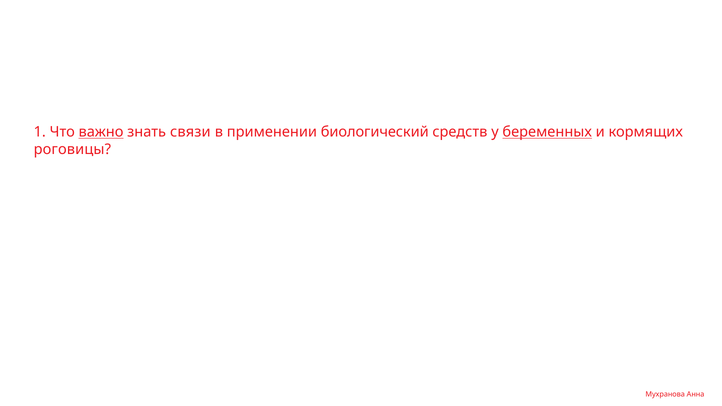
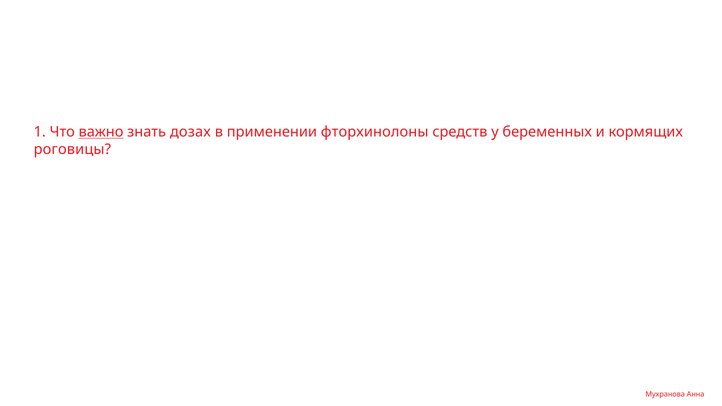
связи: связи -> дозах
биологический: биологический -> фторхинолоны
беременных underline: present -> none
